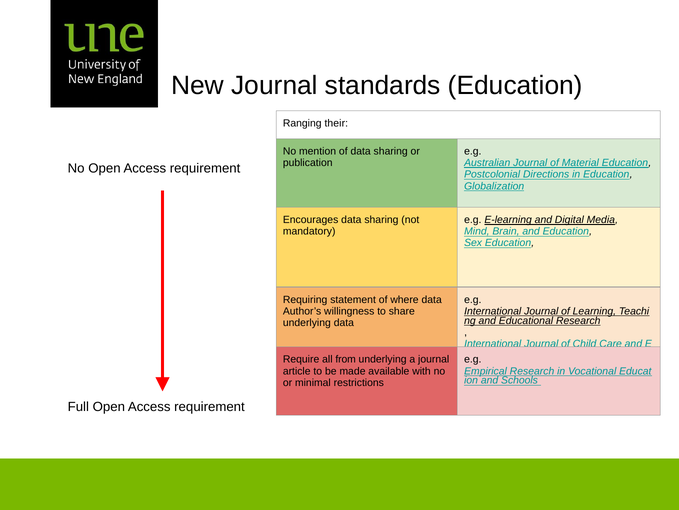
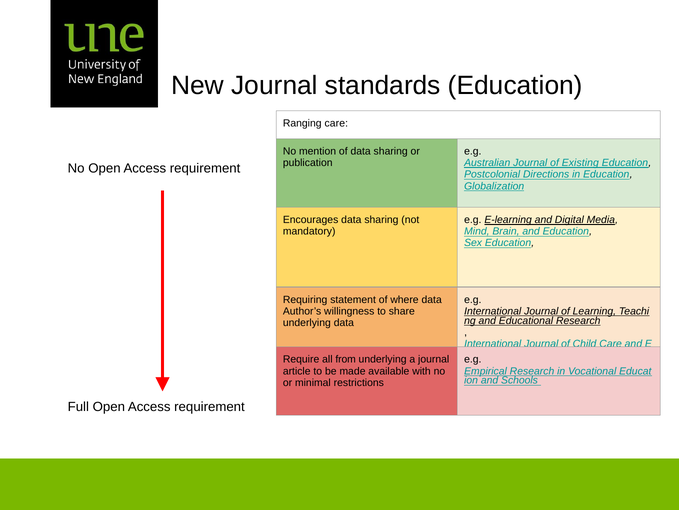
Ranging their: their -> care
Material: Material -> Existing
